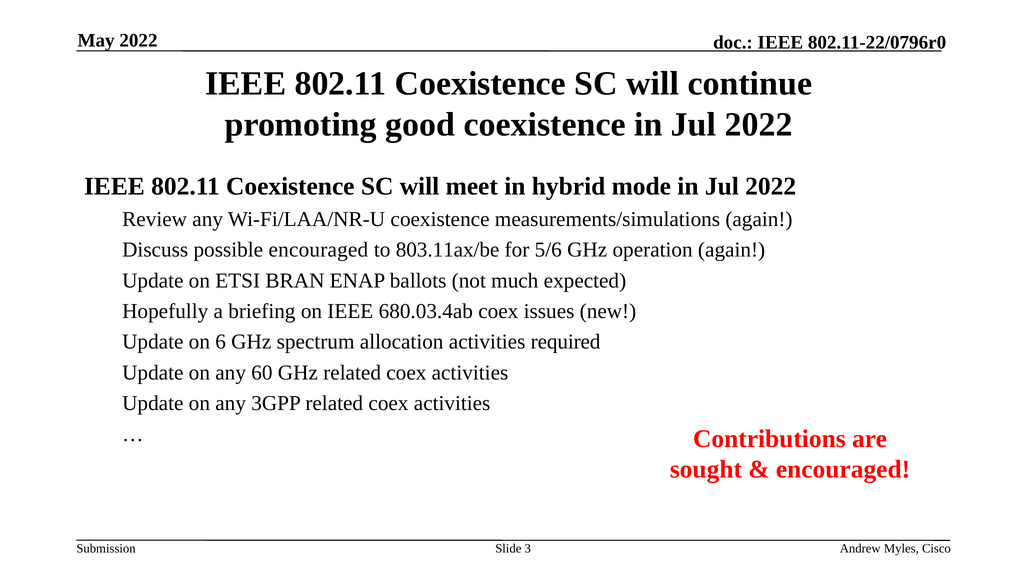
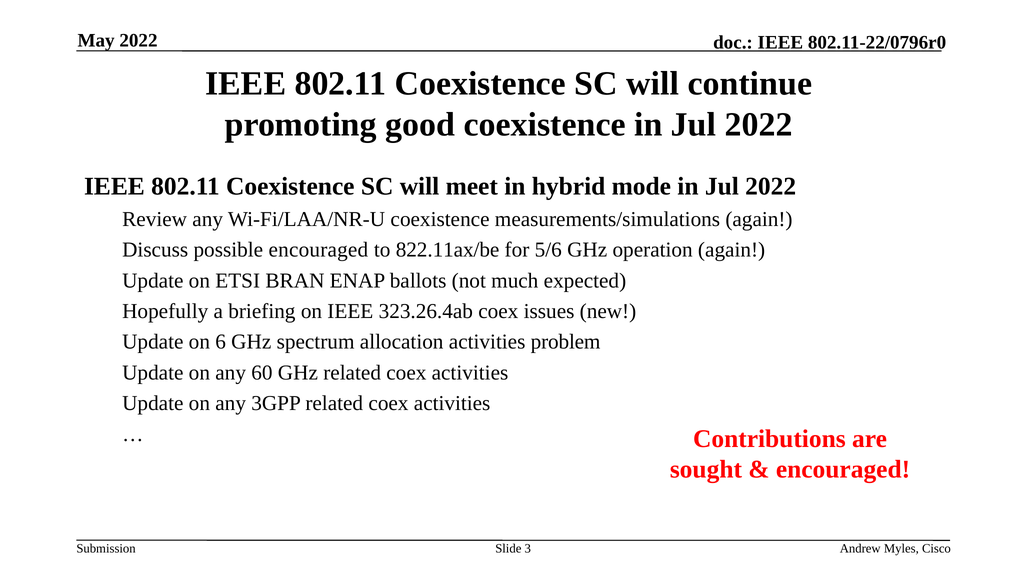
803.11ax/be: 803.11ax/be -> 822.11ax/be
680.03.4ab: 680.03.4ab -> 323.26.4ab
required: required -> problem
